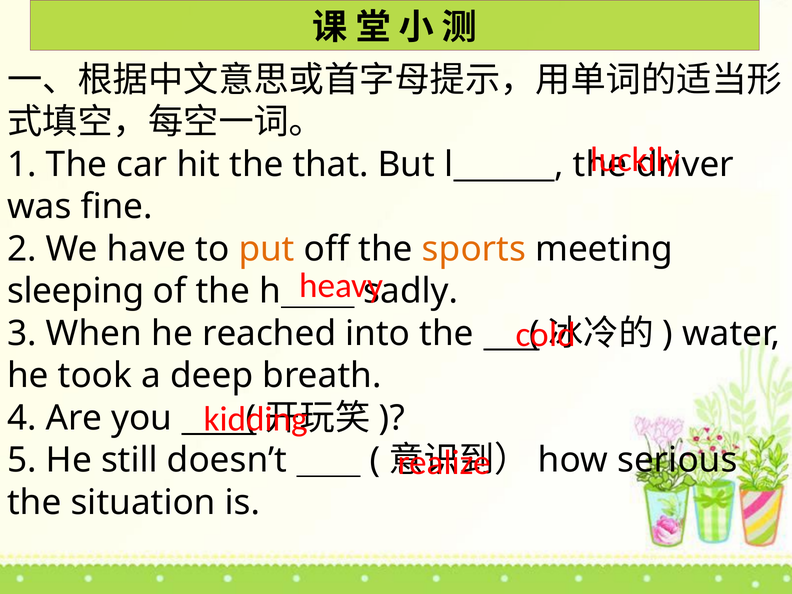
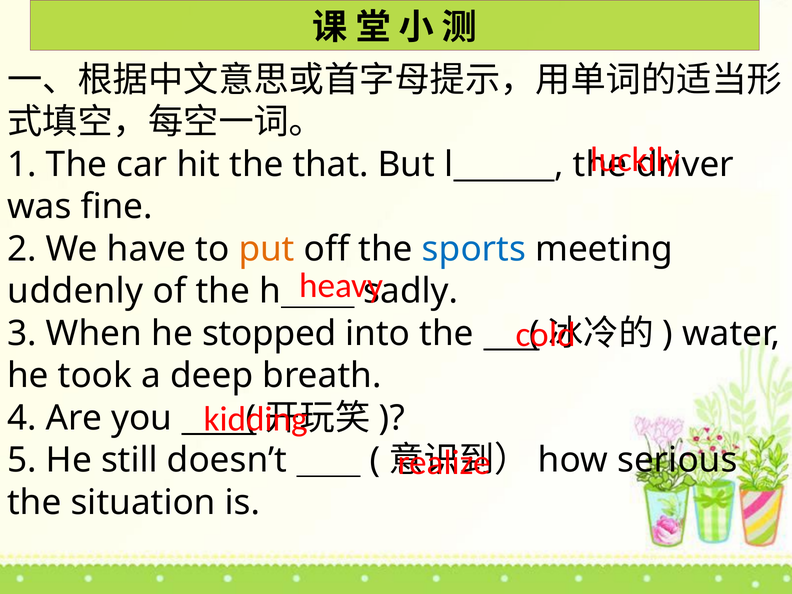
sports colour: orange -> blue
sleeping: sleeping -> uddenly
reached: reached -> stopped
